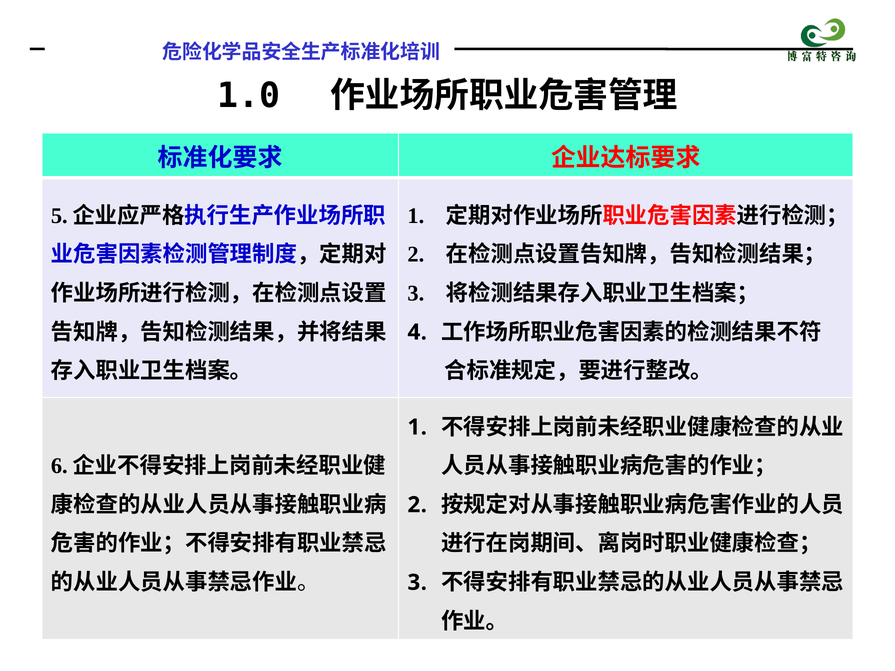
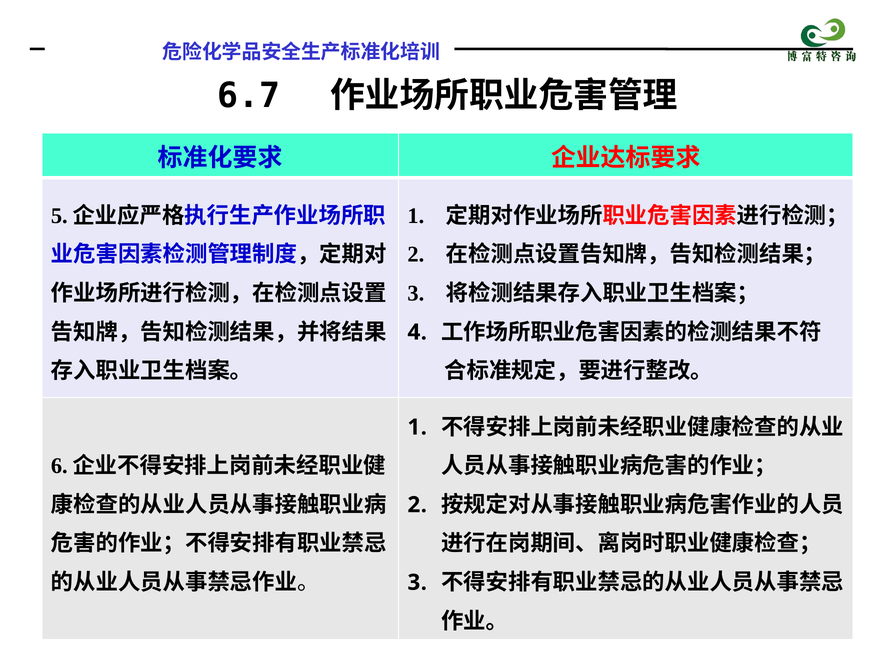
1.0: 1.0 -> 6.7
